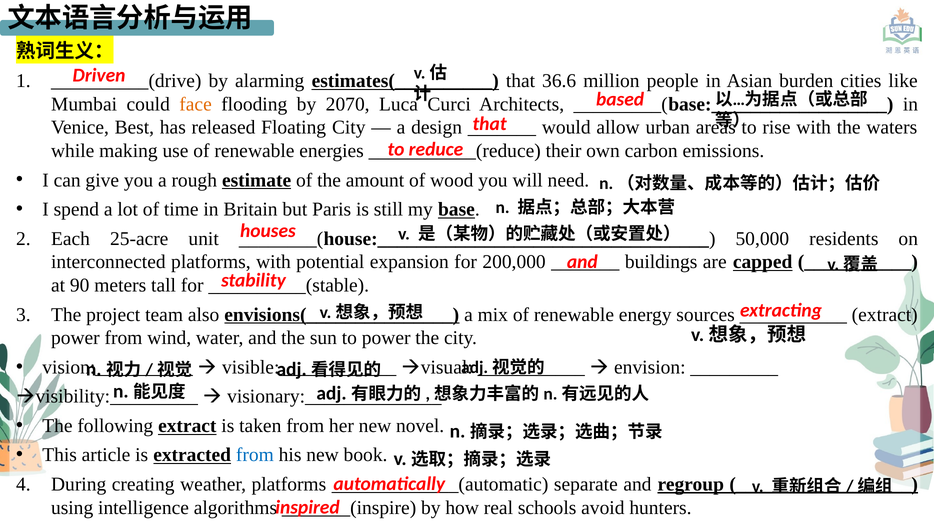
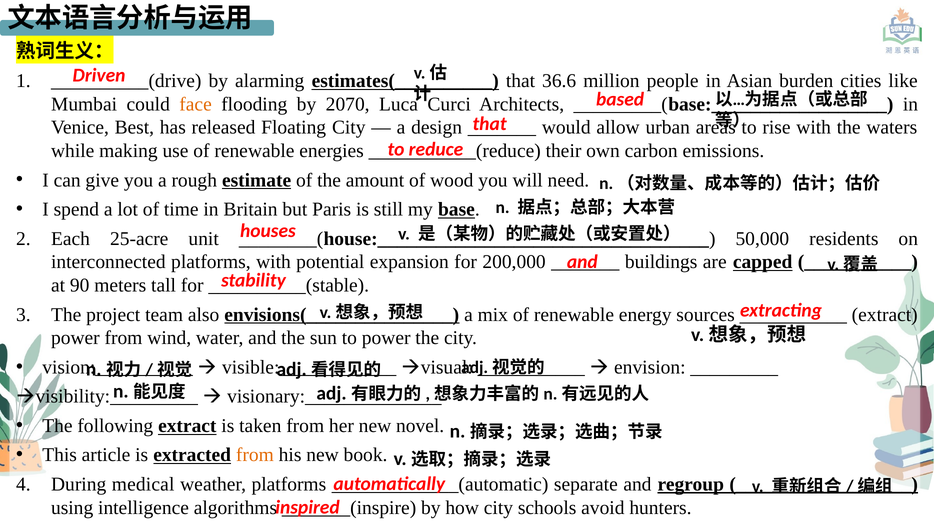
from at (255, 454) colour: blue -> orange
creating: creating -> medical
how real: real -> city
